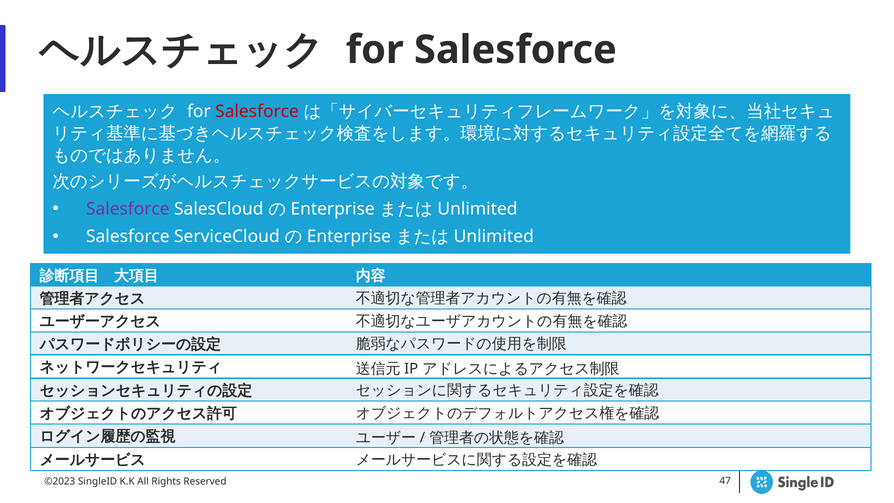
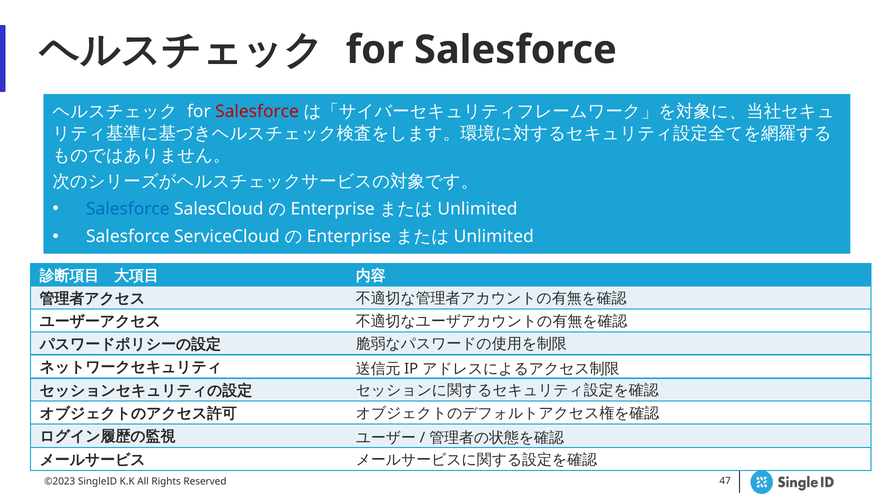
Salesforce at (128, 209) colour: purple -> blue
